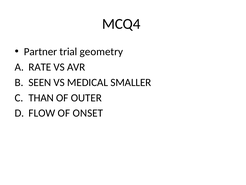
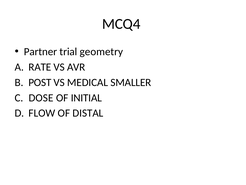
SEEN: SEEN -> POST
THAN: THAN -> DOSE
OUTER: OUTER -> INITIAL
ONSET: ONSET -> DISTAL
